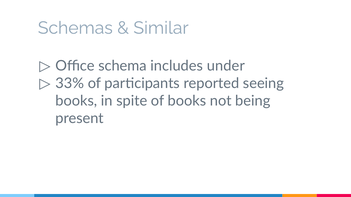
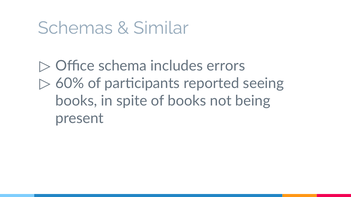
under: under -> errors
33%: 33% -> 60%
